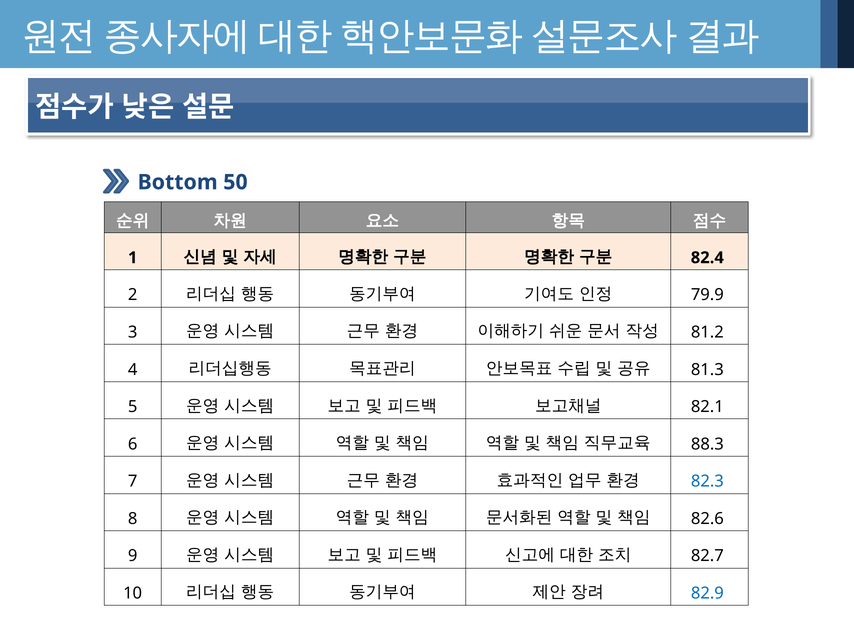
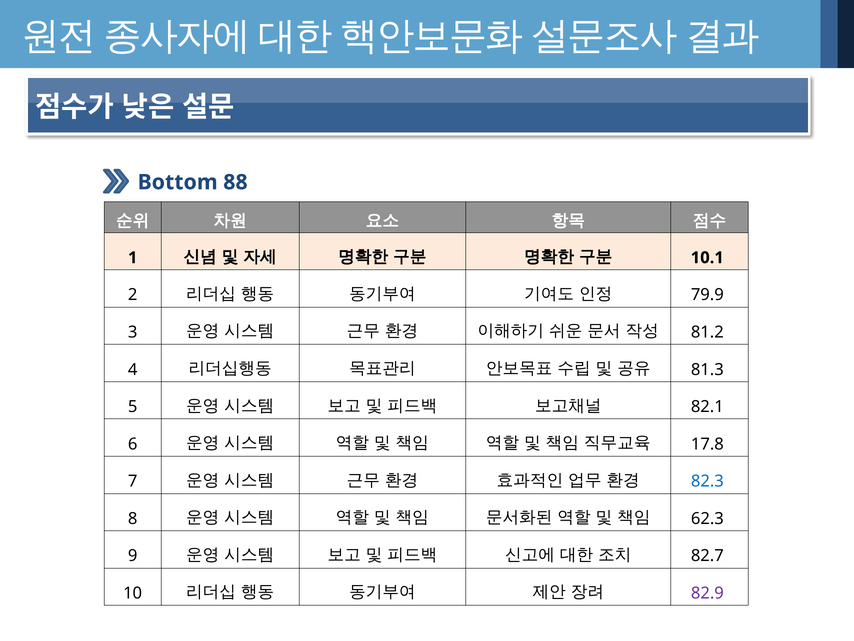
50: 50 -> 88
82.4: 82.4 -> 10.1
88.3: 88.3 -> 17.8
82.6: 82.6 -> 62.3
82.9 colour: blue -> purple
